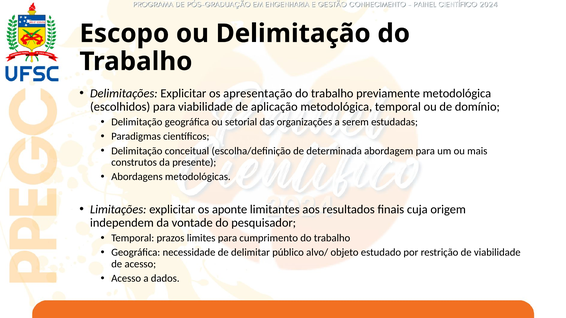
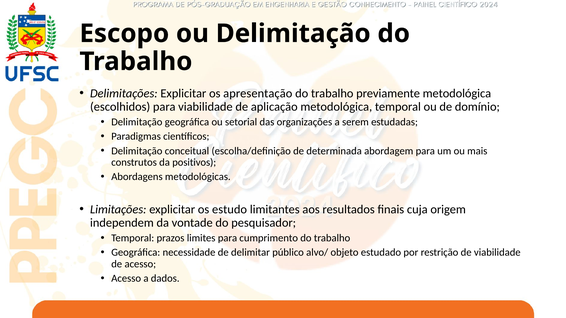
presente: presente -> positivos
aponte: aponte -> estudo
